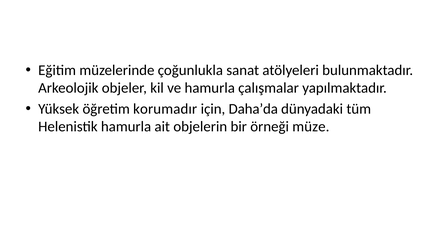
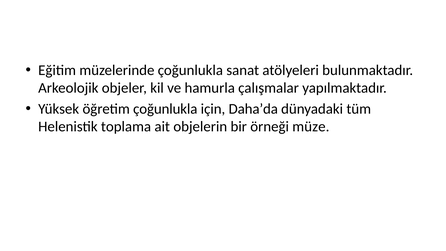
öğretim korumadır: korumadır -> çoğunlukla
Helenistik hamurla: hamurla -> toplama
